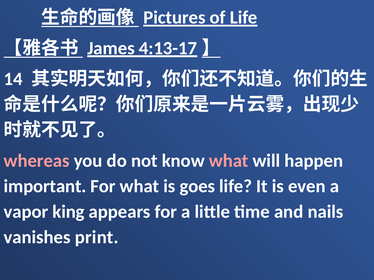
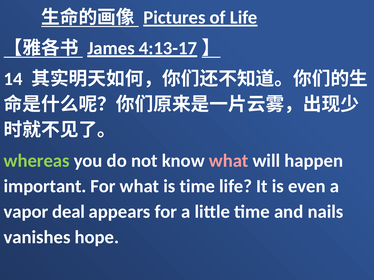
whereas colour: pink -> light green
is goes: goes -> time
king: king -> deal
print: print -> hope
